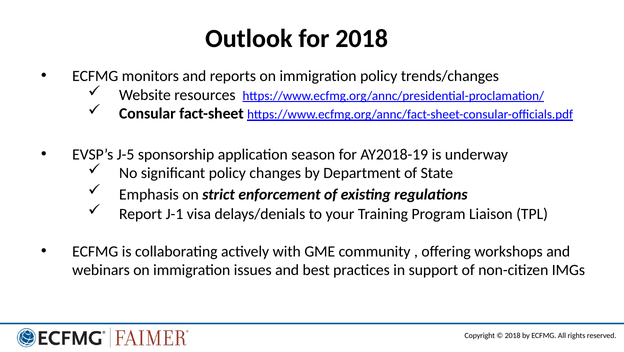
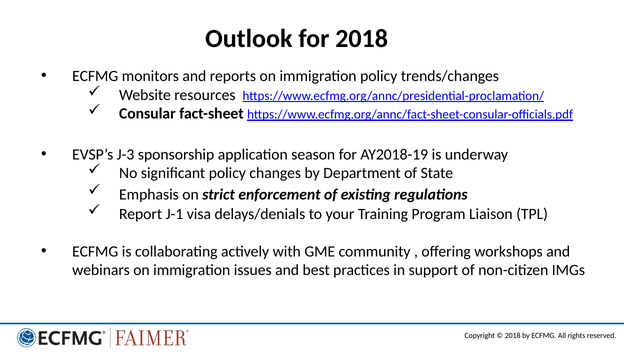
J-5: J-5 -> J-3
